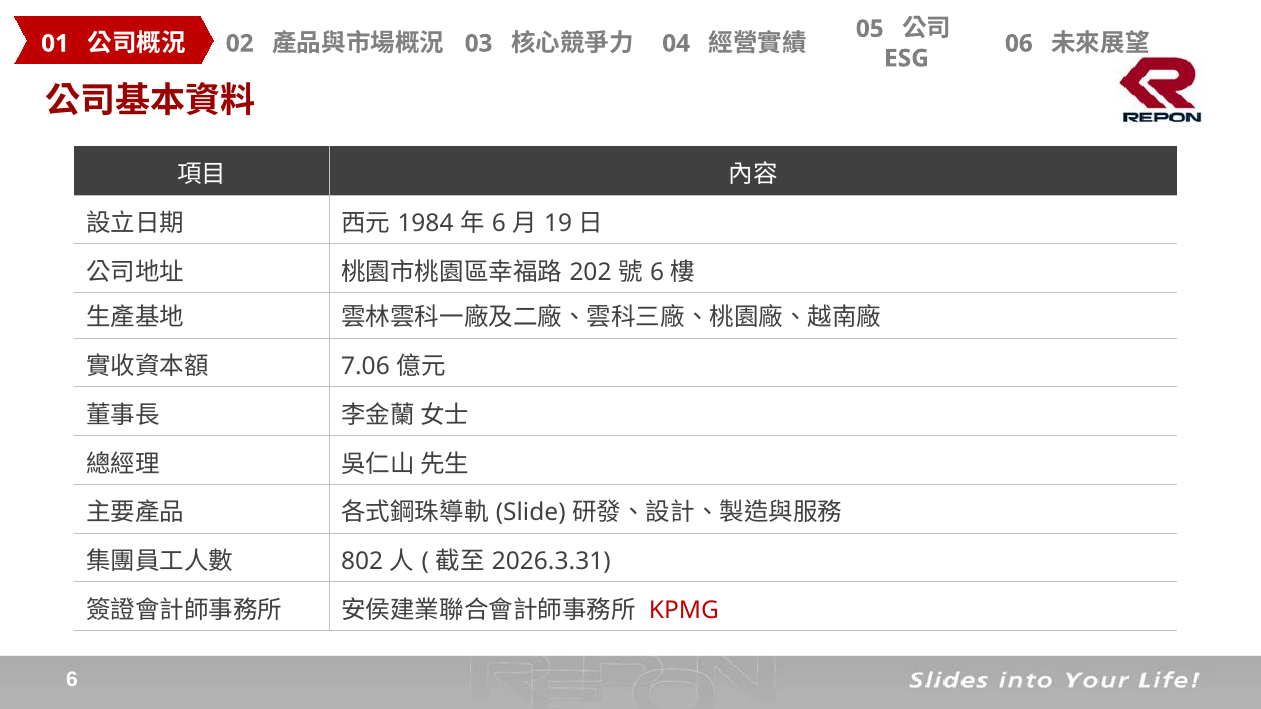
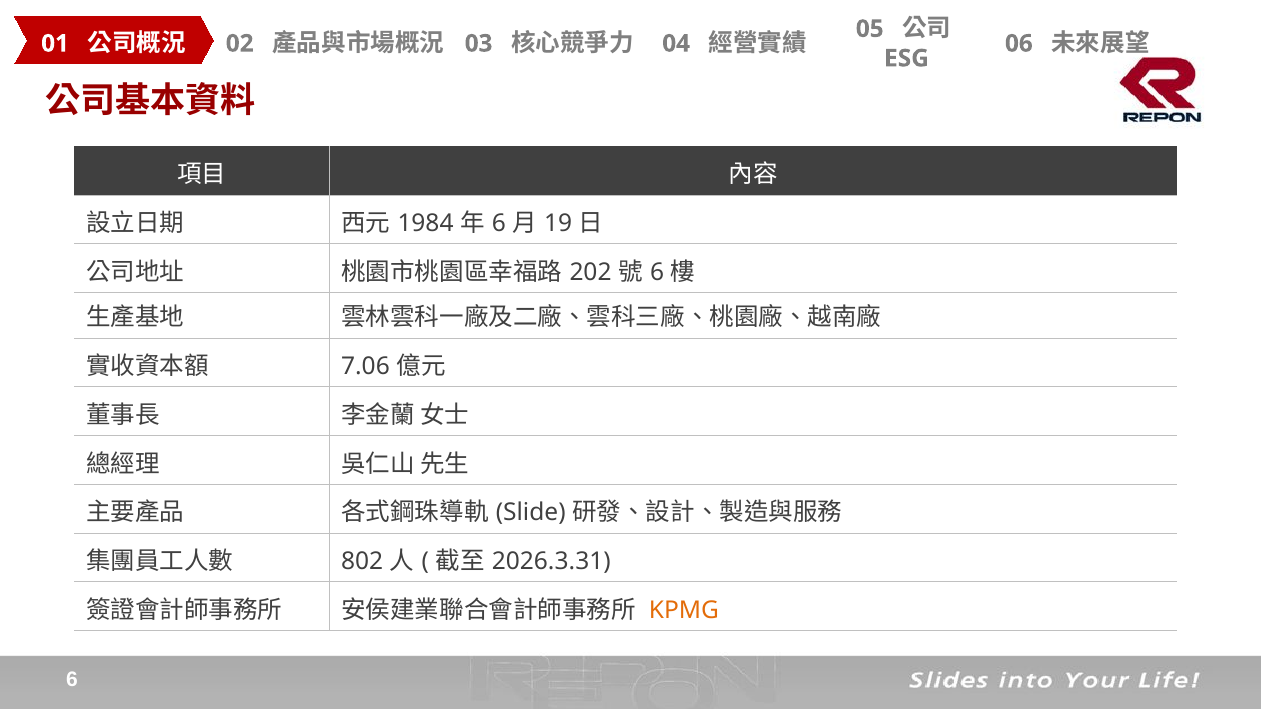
KPMG colour: red -> orange
